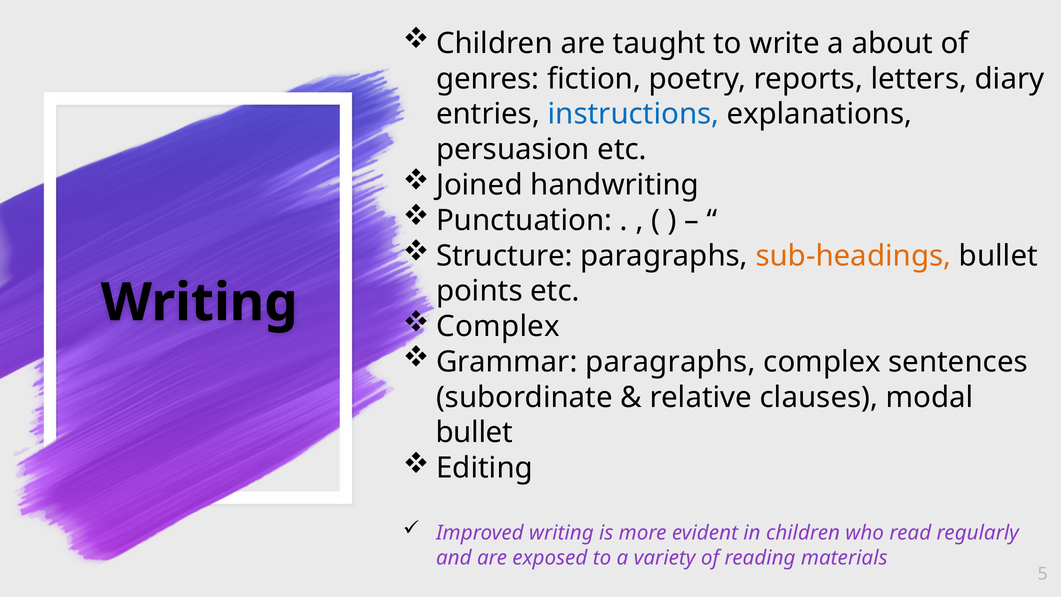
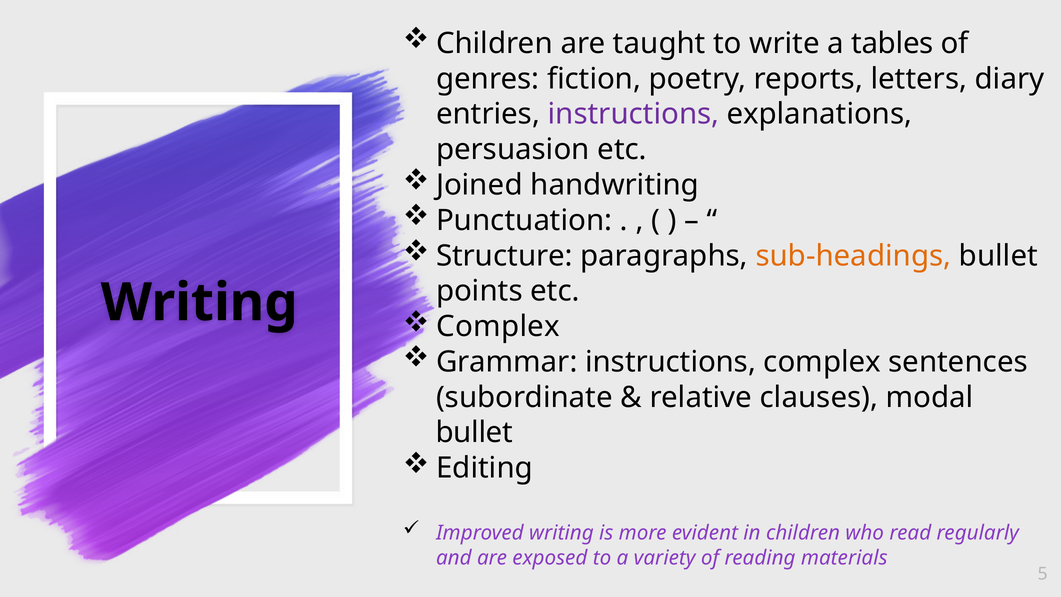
about: about -> tables
instructions at (634, 114) colour: blue -> purple
Grammar paragraphs: paragraphs -> instructions
